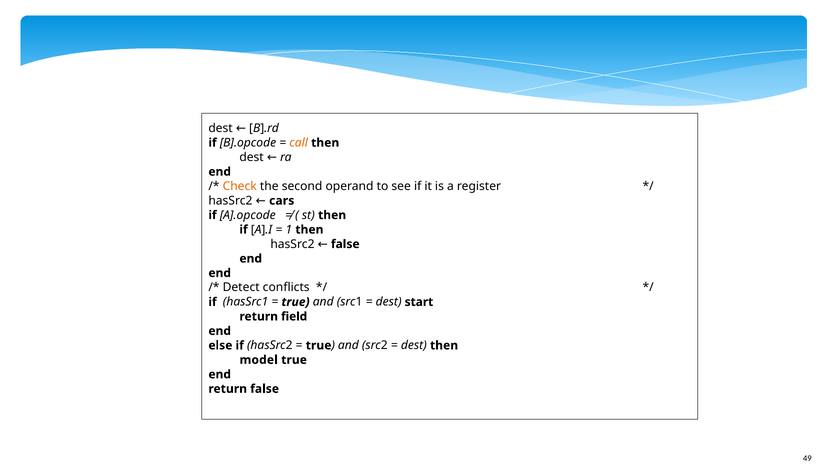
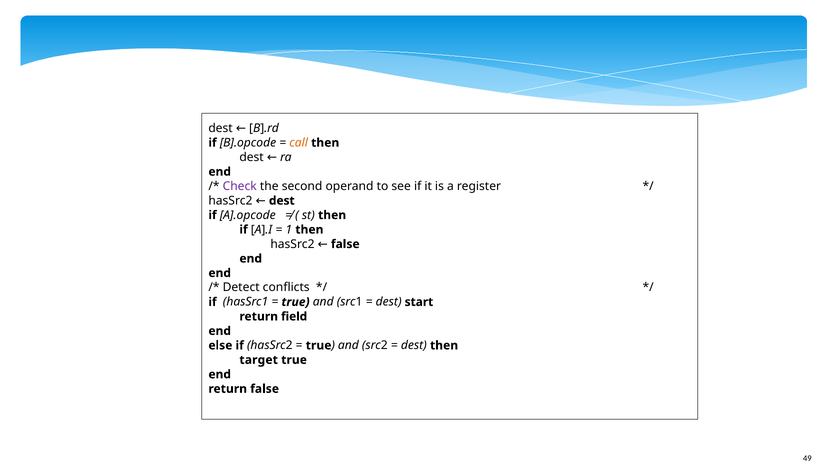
Check colour: orange -> purple
cars at (282, 201): cars -> dest
model: model -> target
